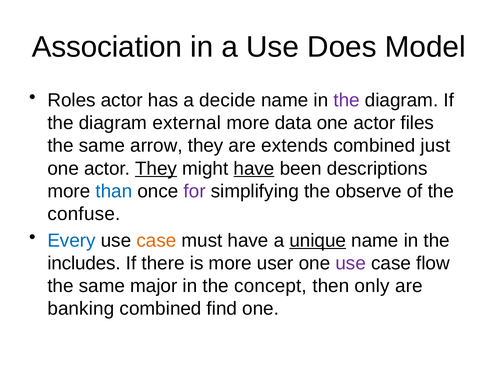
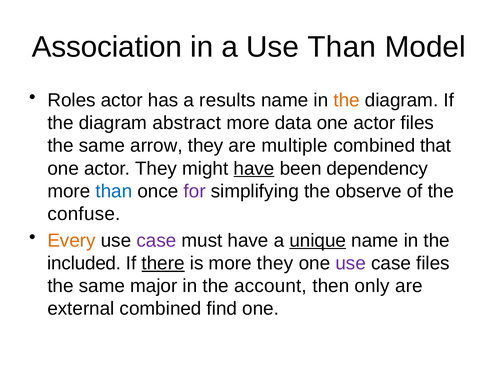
Use Does: Does -> Than
decide: decide -> results
the at (347, 100) colour: purple -> orange
external: external -> abstract
extends: extends -> multiple
just: just -> that
They at (156, 168) underline: present -> none
descriptions: descriptions -> dependency
Every colour: blue -> orange
case at (156, 240) colour: orange -> purple
includes: includes -> included
there underline: none -> present
more user: user -> they
case flow: flow -> files
concept: concept -> account
banking: banking -> external
